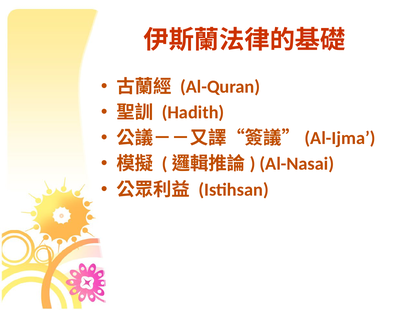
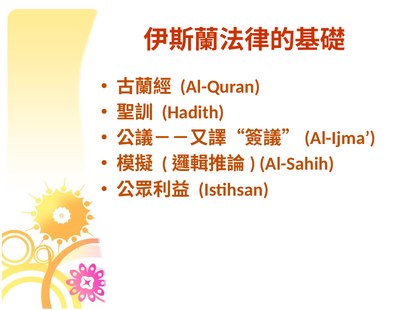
Al-Nasai: Al-Nasai -> Al-Sahih
